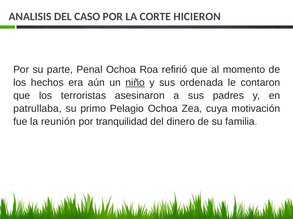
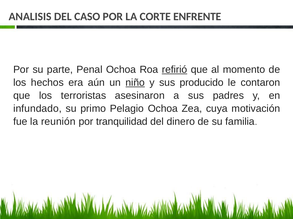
HICIERON: HICIERON -> ENFRENTE
refirió underline: none -> present
ordenada: ordenada -> producido
patrullaba: patrullaba -> infundado
